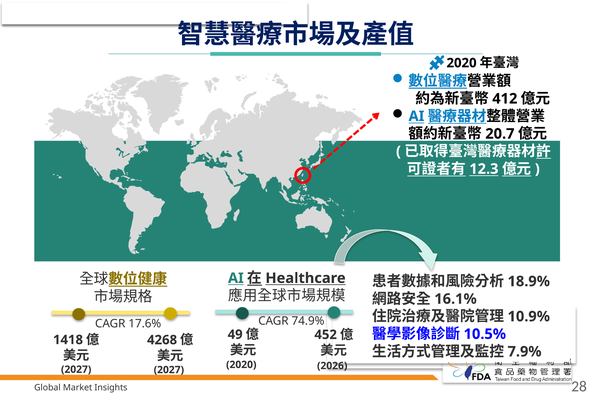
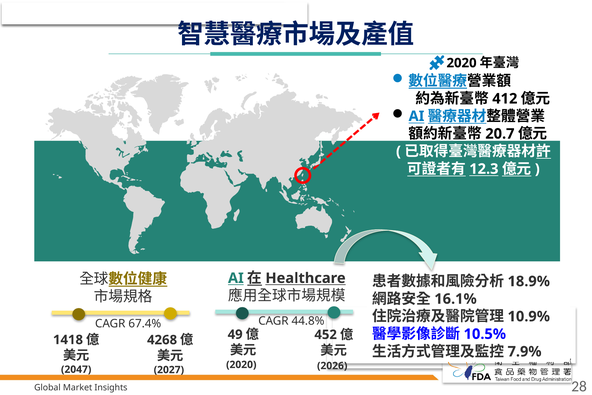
74.9%: 74.9% -> 44.8%
17.6%: 17.6% -> 67.4%
2027 at (76, 369): 2027 -> 2047
